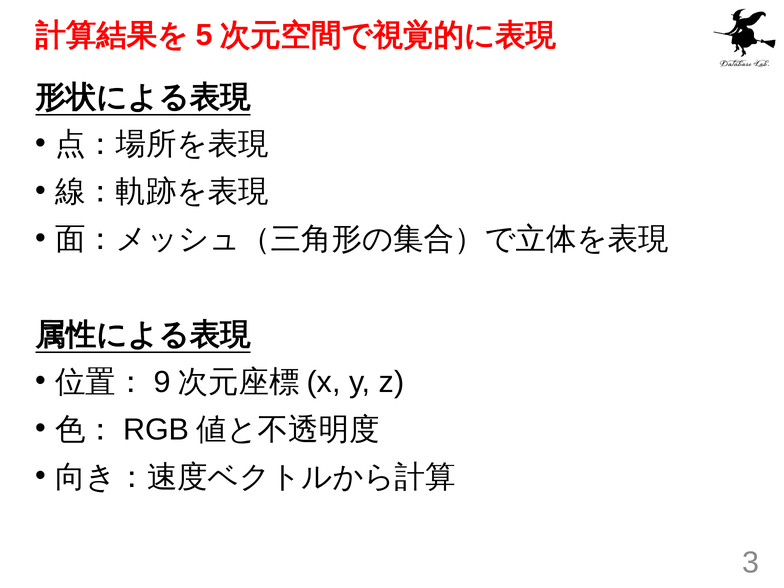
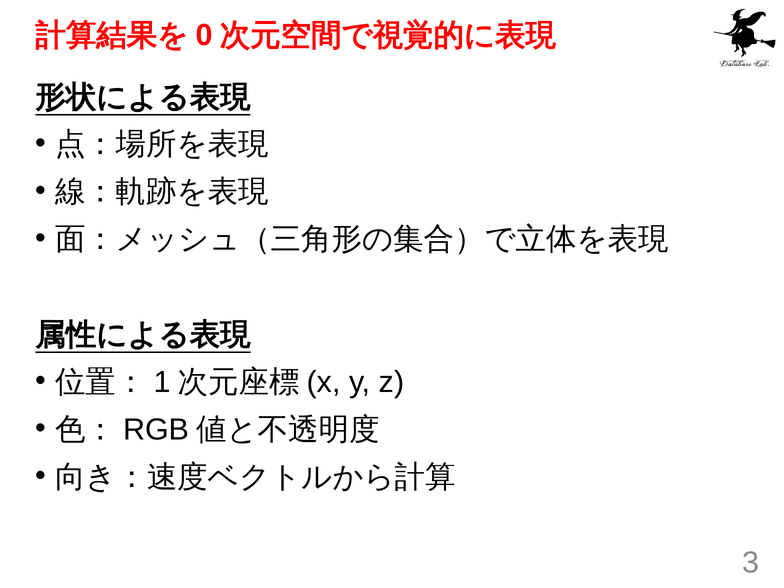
5: 5 -> 0
9: 9 -> 1
